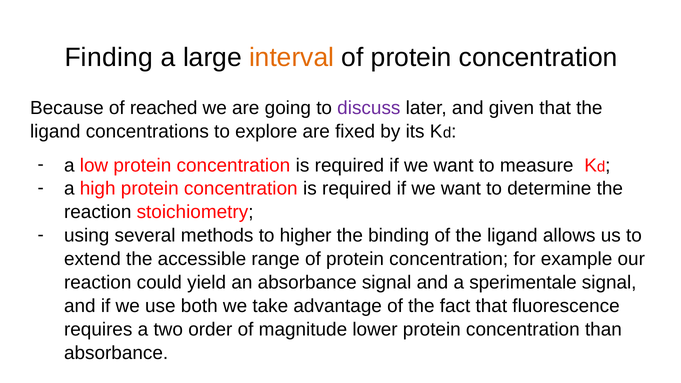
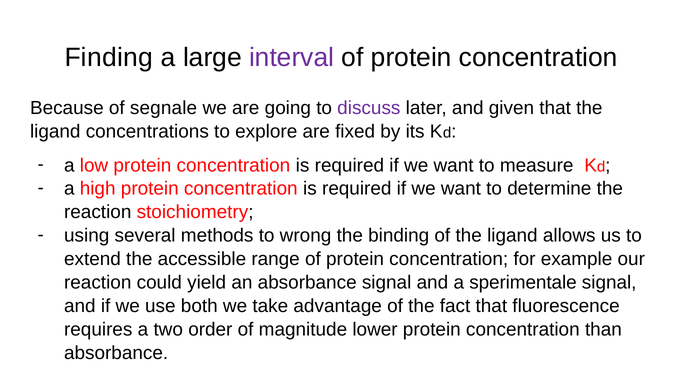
interval colour: orange -> purple
reached: reached -> segnale
higher: higher -> wrong
